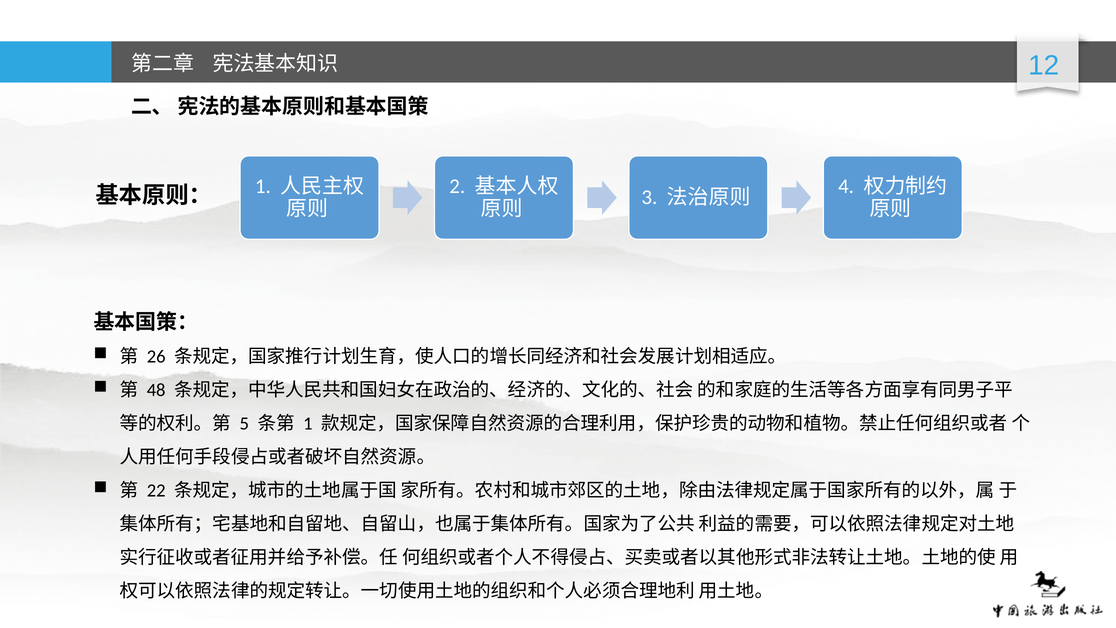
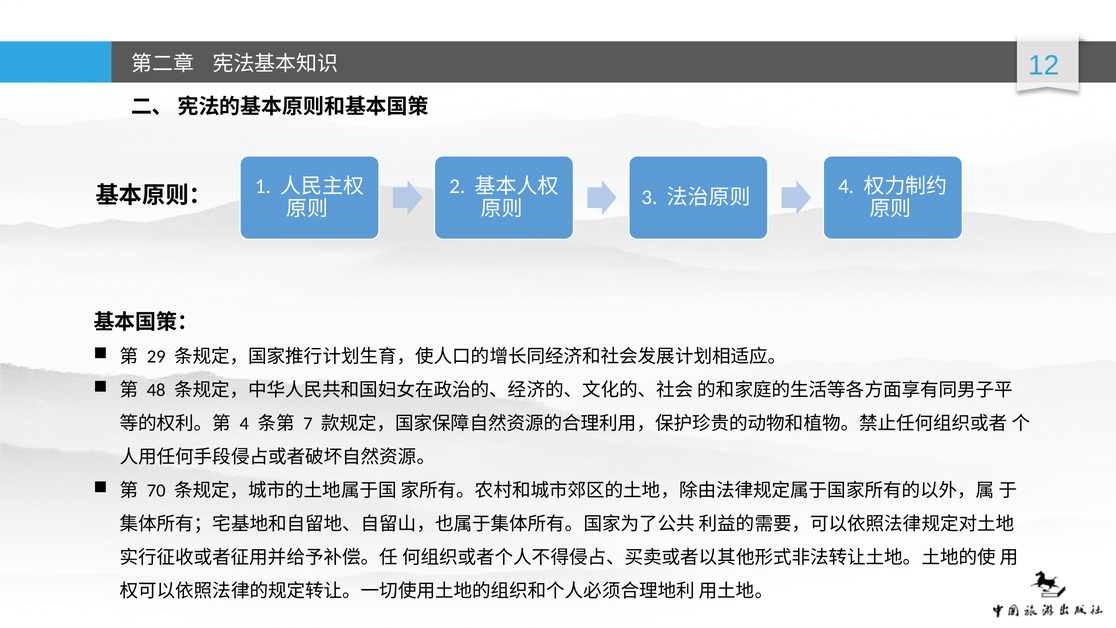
26: 26 -> 29
5 at (244, 424): 5 -> 4
1 at (308, 424): 1 -> 7
22: 22 -> 70
